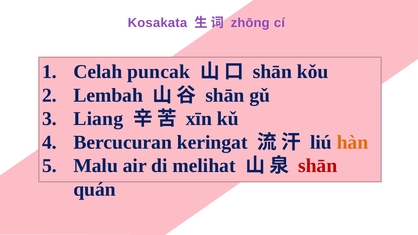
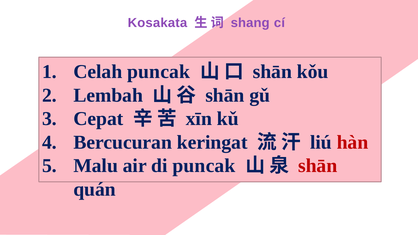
zhōng: zhōng -> shang
Liang: Liang -> Cepat
hàn colour: orange -> red
di melihat: melihat -> puncak
